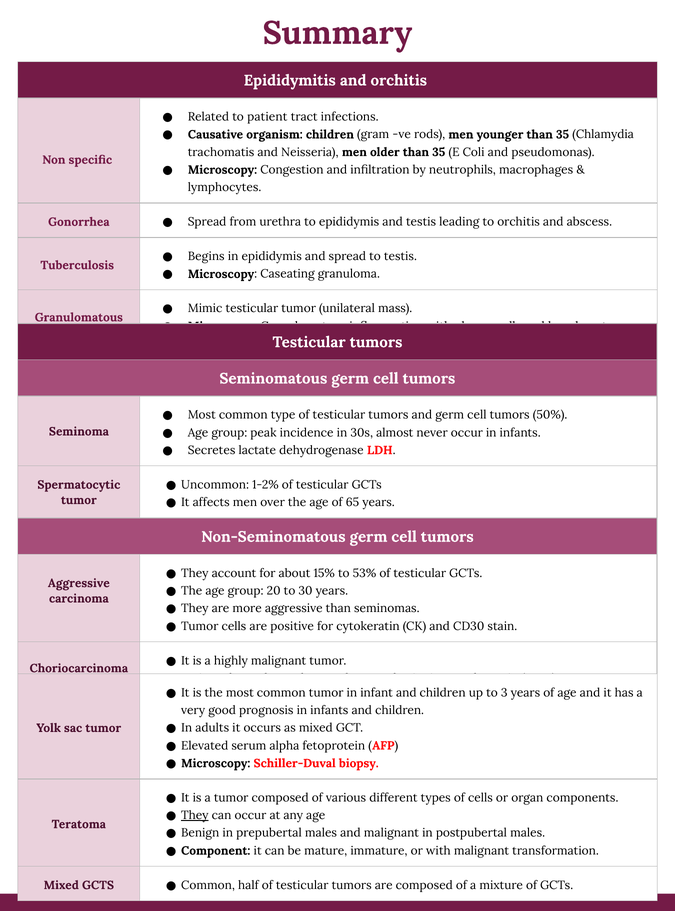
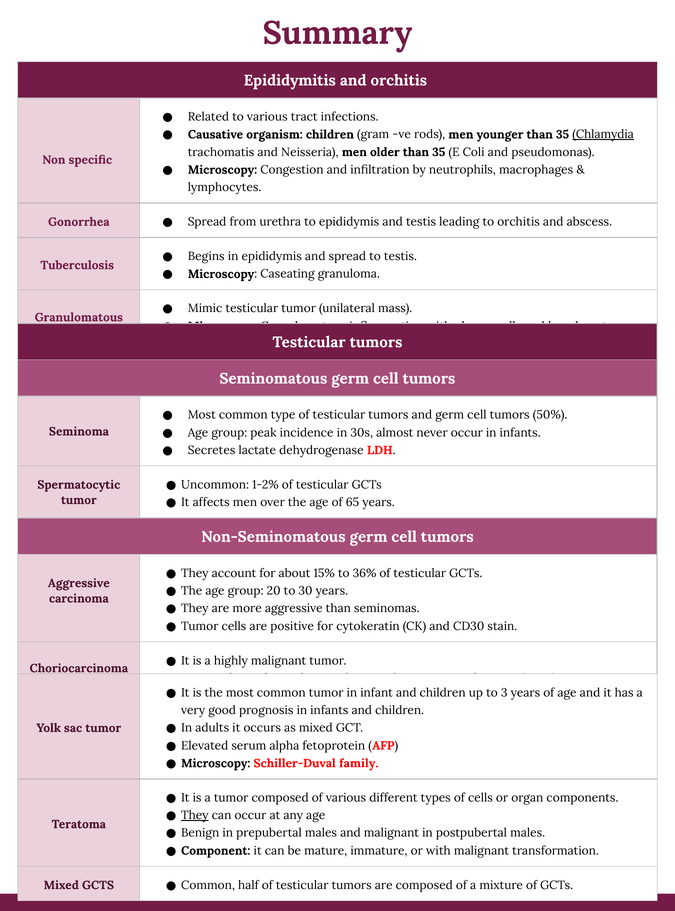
to patient: patient -> various
Chlamydia underline: none -> present
53%: 53% -> 36%
biopsy: biopsy -> family
